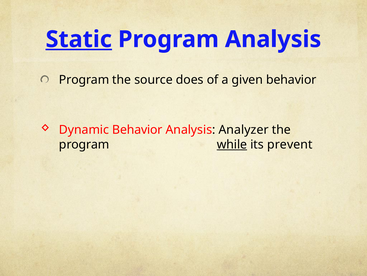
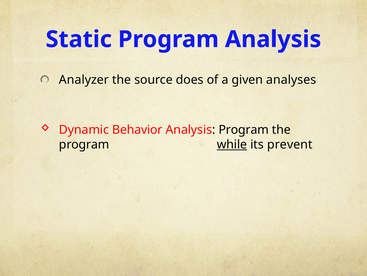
Static underline: present -> none
Program at (84, 80): Program -> Analyzer
given behavior: behavior -> analyses
Analysis Analyzer: Analyzer -> Program
